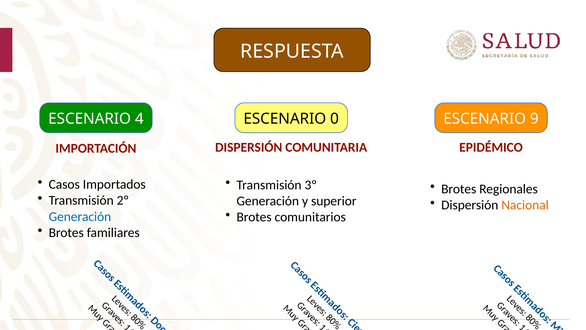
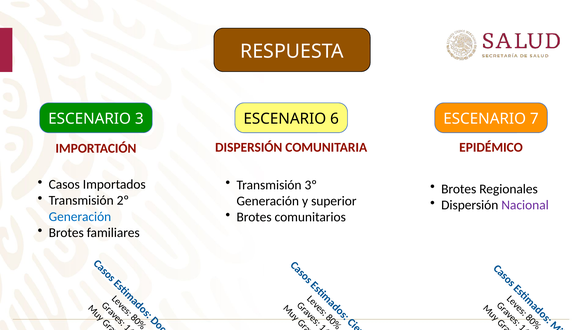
ESCENARIO 4: 4 -> 3
ESCENARIO 0: 0 -> 6
9: 9 -> 7
Nacional colour: orange -> purple
